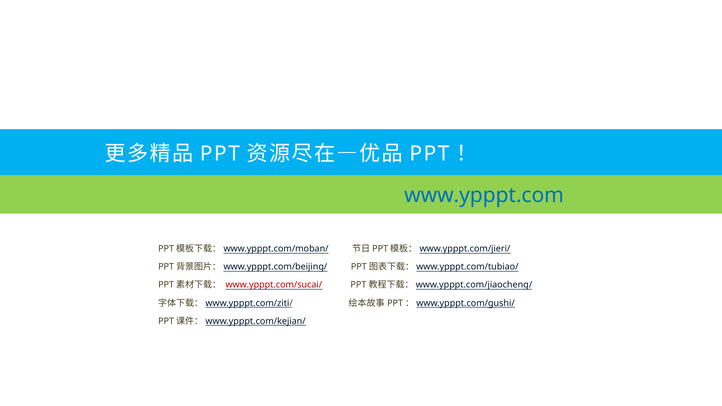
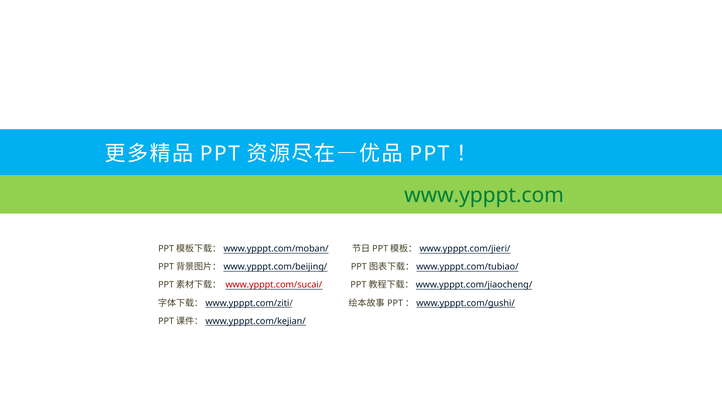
www.ypppt.com colour: blue -> green
